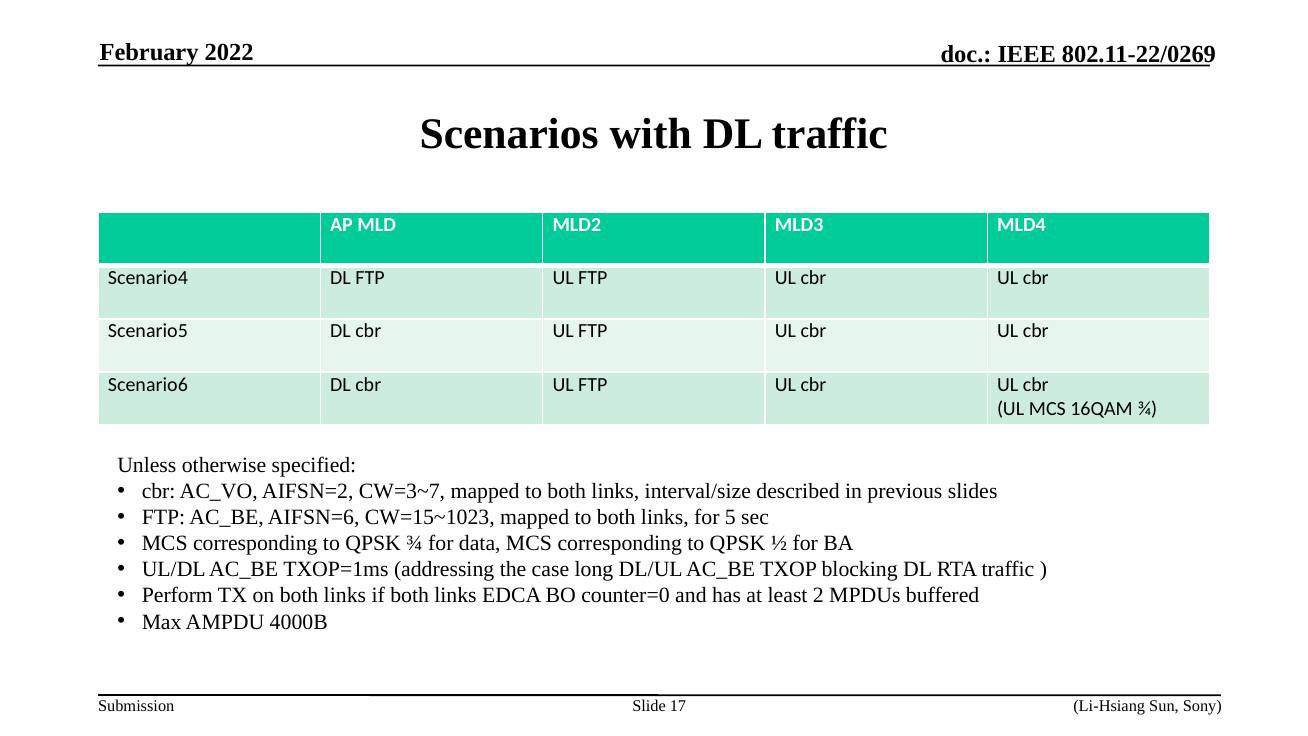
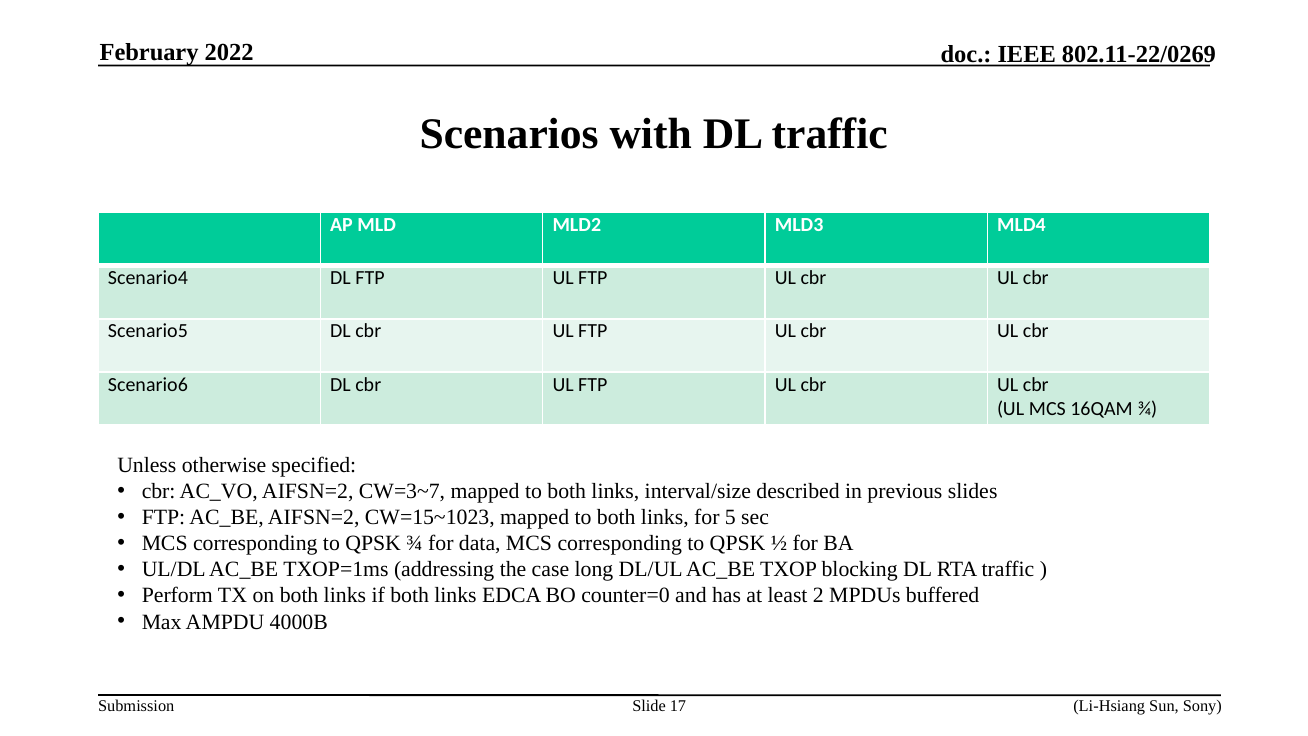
AC_BE AIFSN=6: AIFSN=6 -> AIFSN=2
